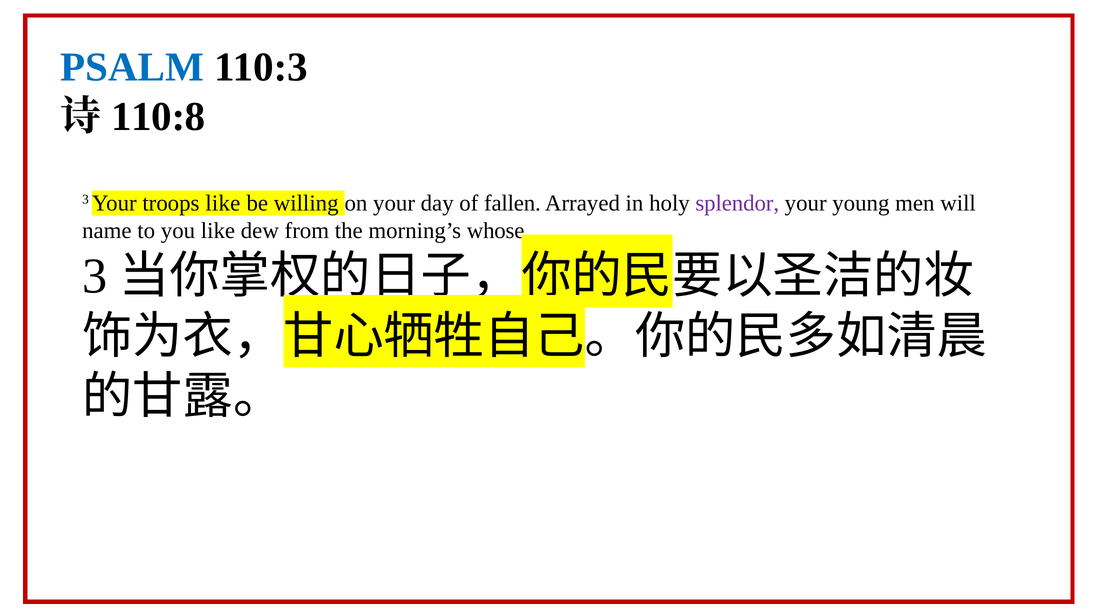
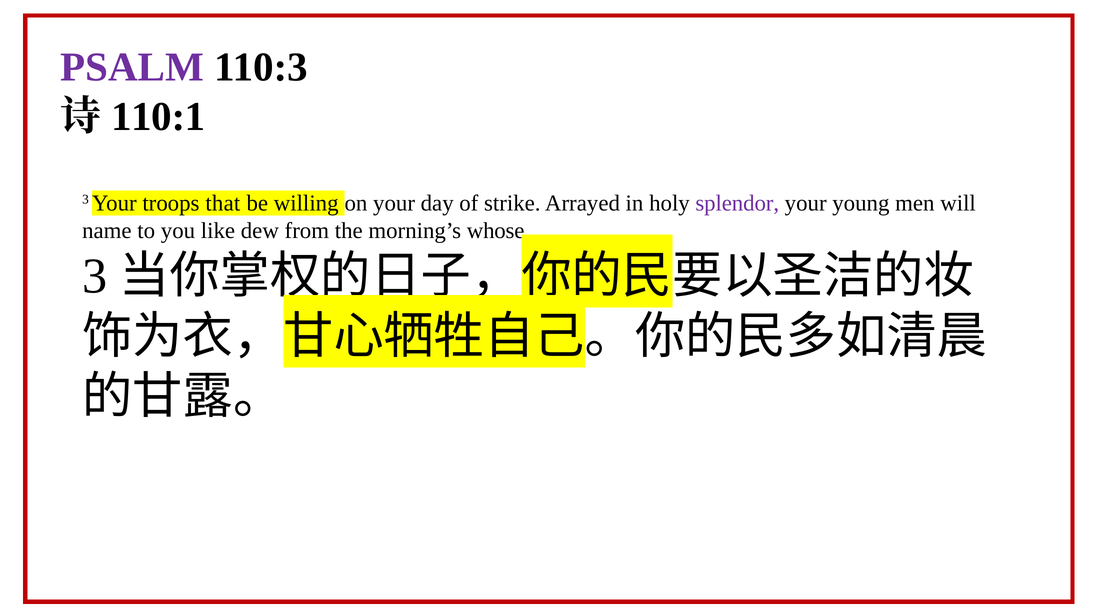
PSALM colour: blue -> purple
110:8: 110:8 -> 110:1
troops like: like -> that
fallen: fallen -> strike
